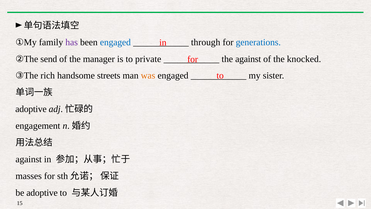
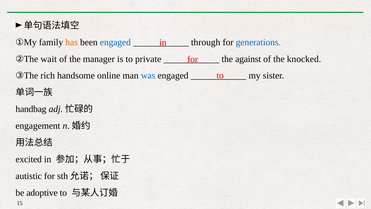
has colour: purple -> orange
send: send -> wait
streets: streets -> online
was colour: orange -> blue
adoptive at (31, 109): adoptive -> handbag
against at (29, 159): against -> excited
masses: masses -> autistic
